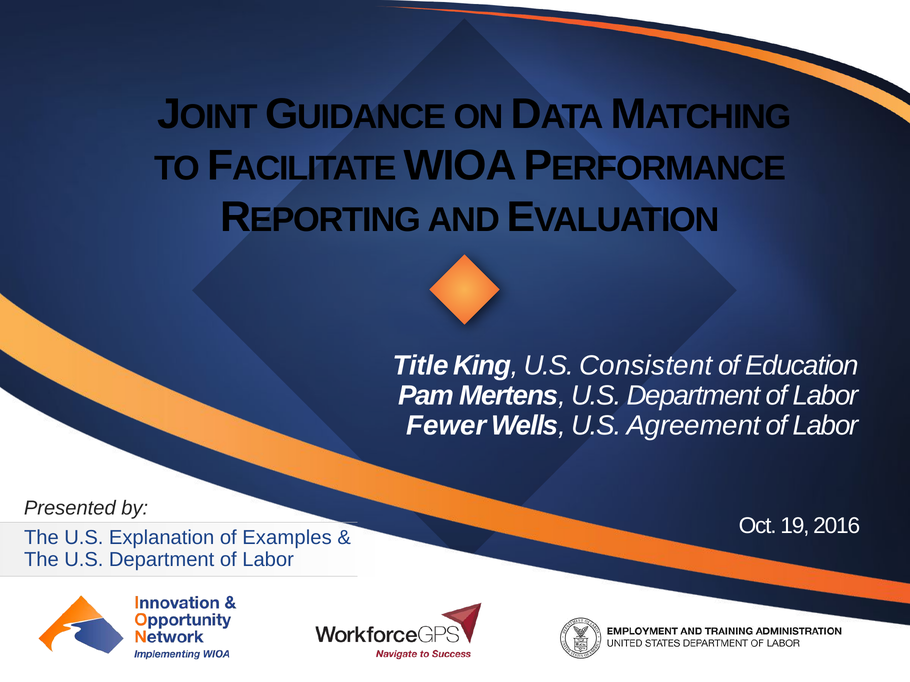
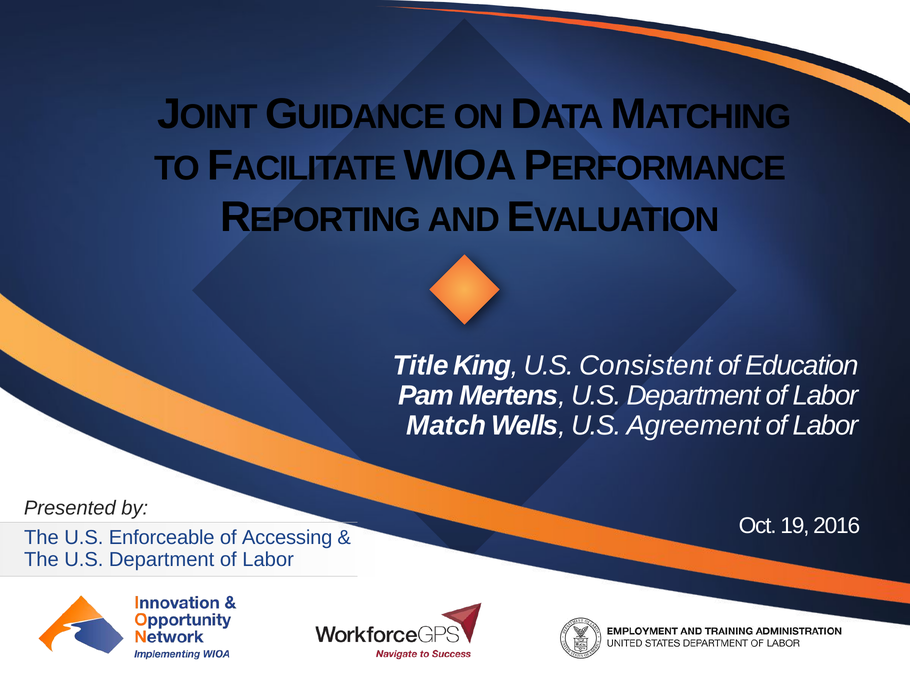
Fewer: Fewer -> Match
Explanation: Explanation -> Enforceable
Examples: Examples -> Accessing
